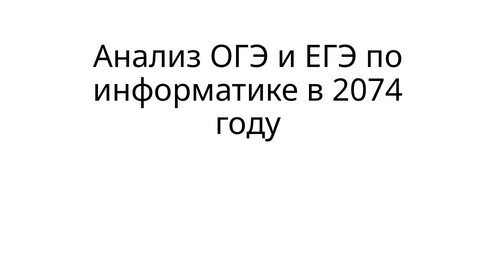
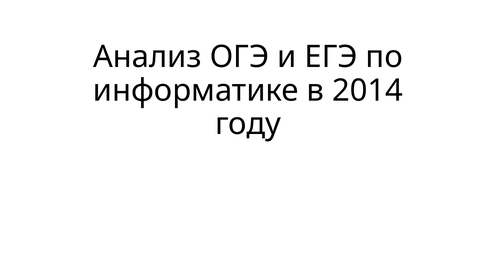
2074: 2074 -> 2014
